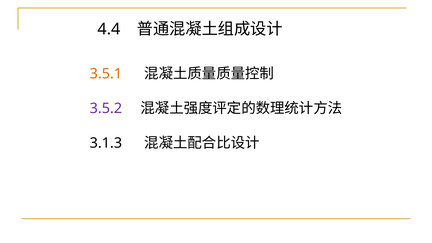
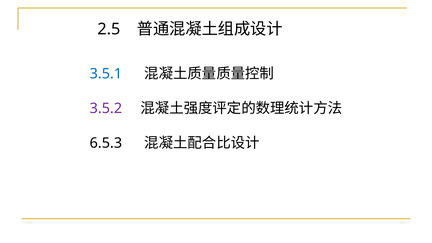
4.4: 4.4 -> 2.5
3.5.1 colour: orange -> blue
3.1.3: 3.1.3 -> 6.5.3
